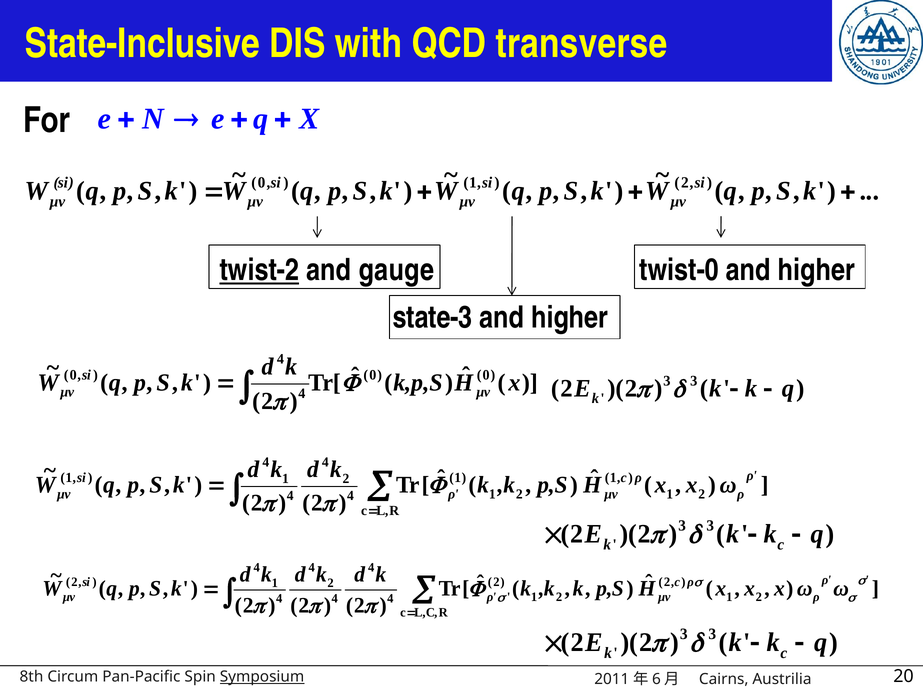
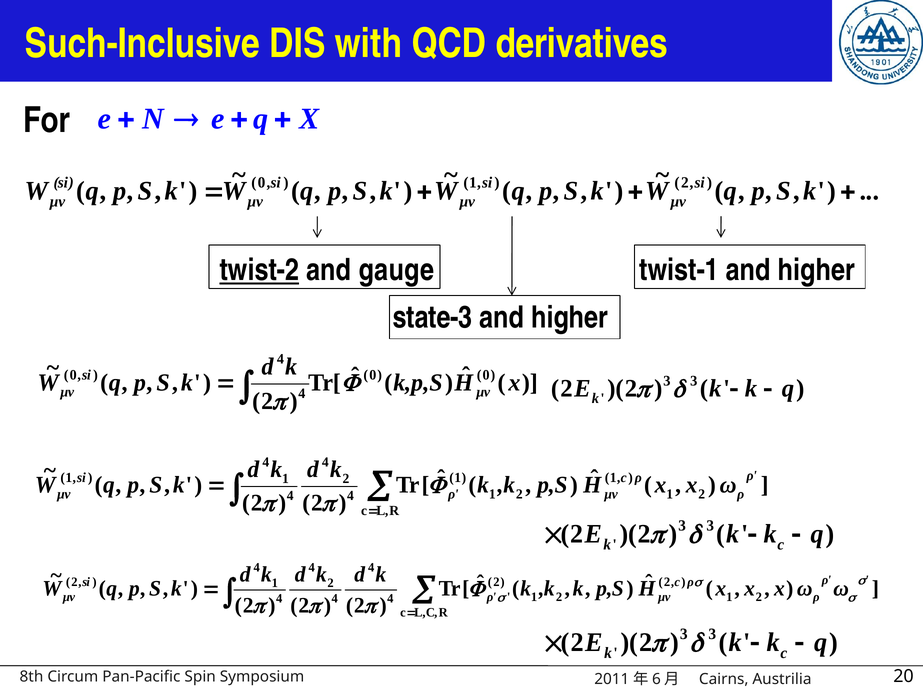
State-Inclusive: State-Inclusive -> Such-Inclusive
transverse: transverse -> derivatives
twist-0: twist-0 -> twist-1
Symposium underline: present -> none
